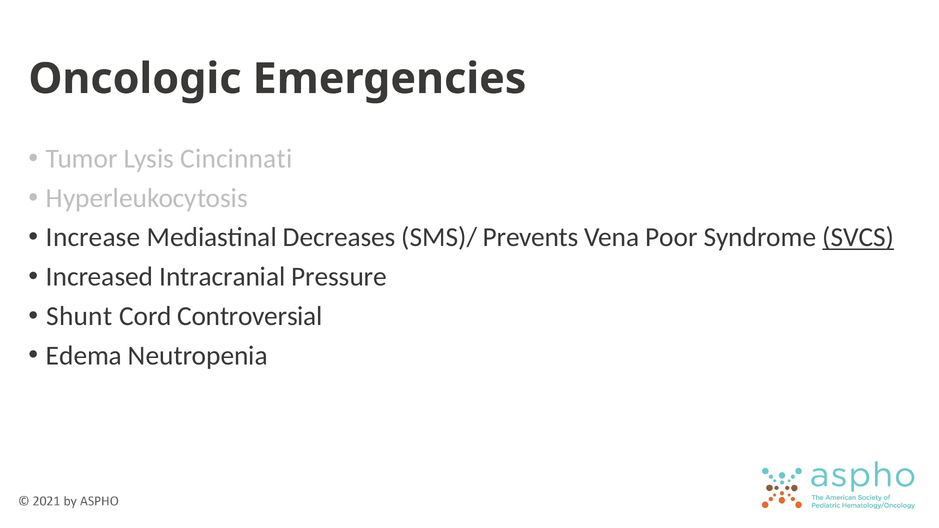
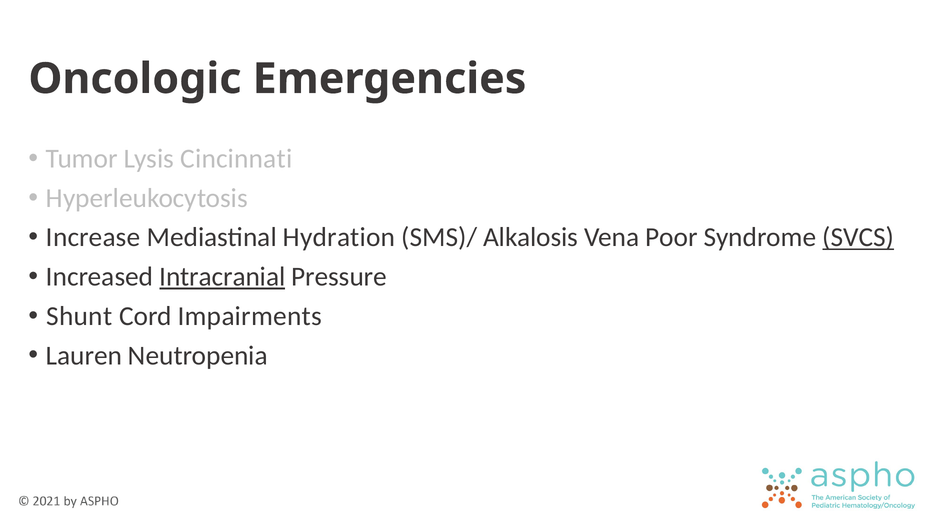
Decreases: Decreases -> Hydration
Prevents: Prevents -> Alkalosis
Intracranial underline: none -> present
Controversial: Controversial -> Impairments
Edema: Edema -> Lauren
